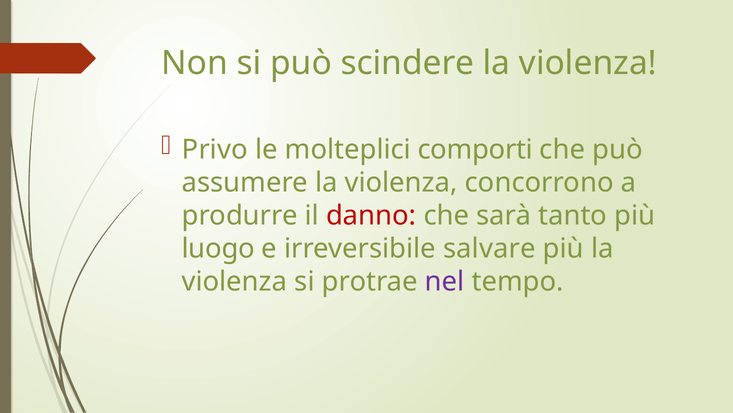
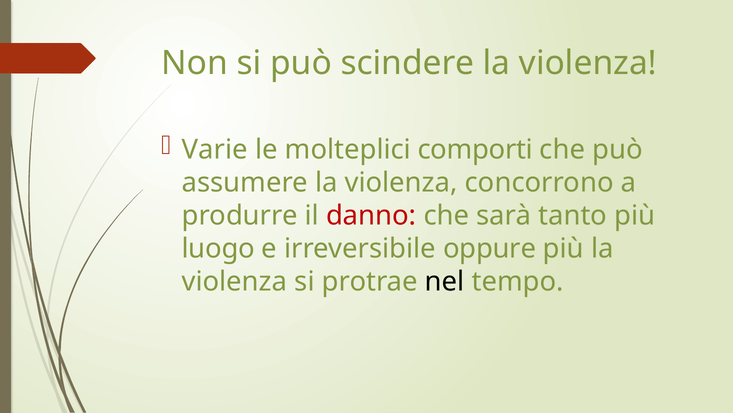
Privo: Privo -> Varie
salvare: salvare -> oppure
nel colour: purple -> black
